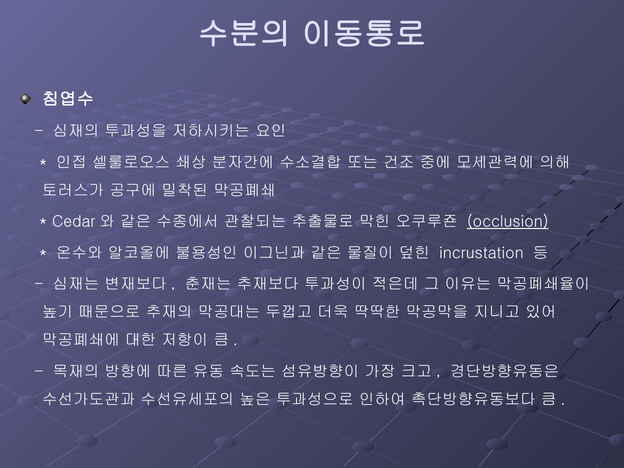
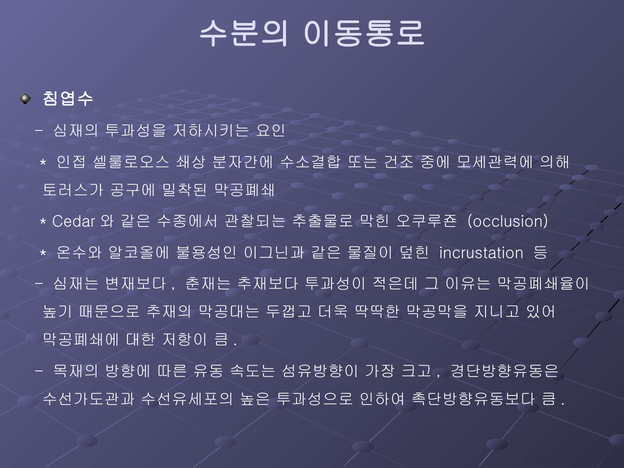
occlusion underline: present -> none
